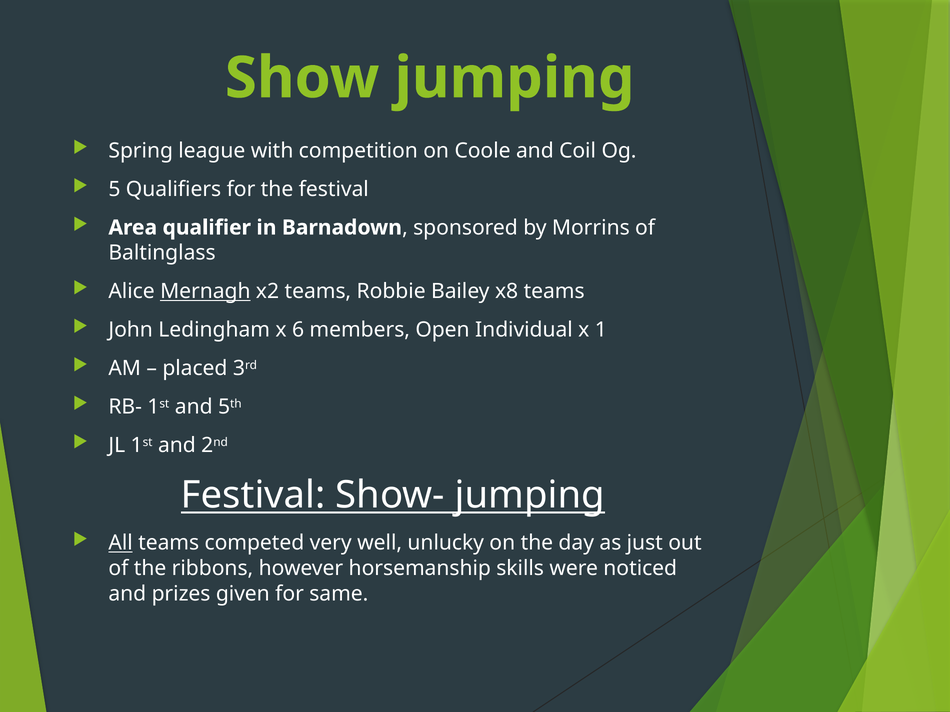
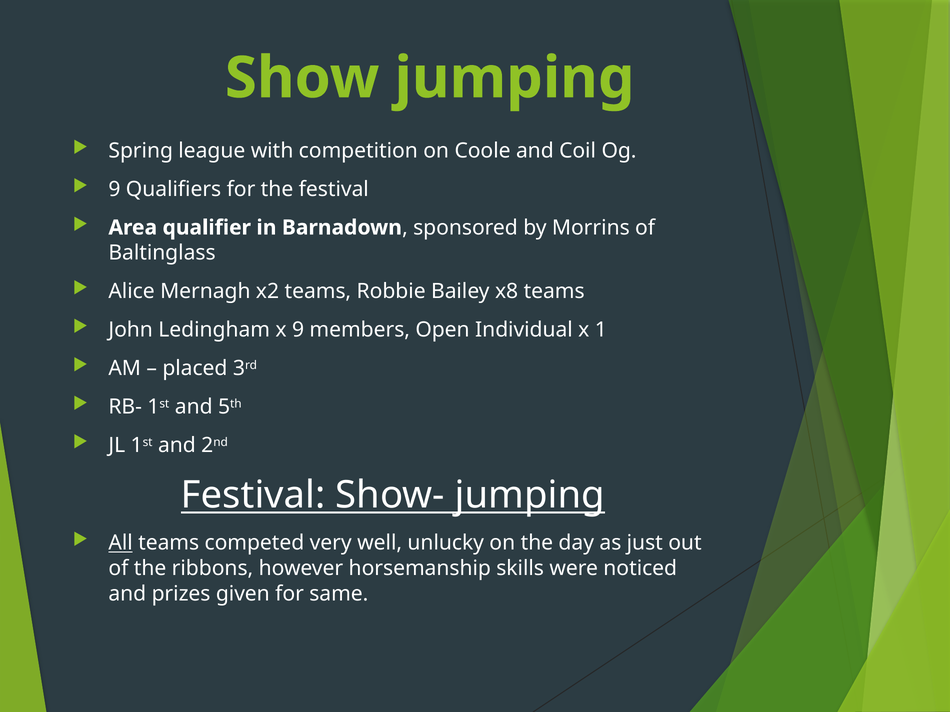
5 at (114, 189): 5 -> 9
Mernagh underline: present -> none
x 6: 6 -> 9
